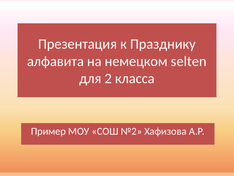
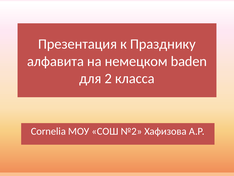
selten: selten -> baden
Пример: Пример -> Cornelia
